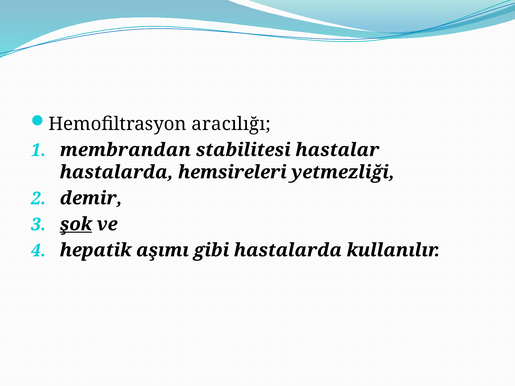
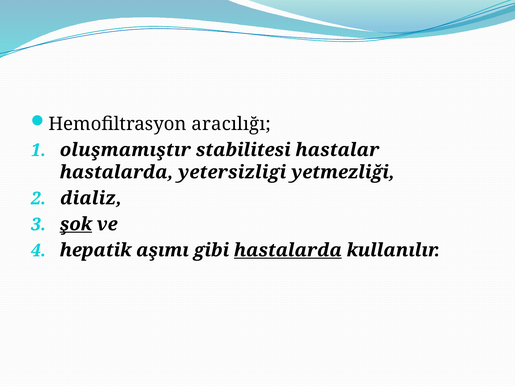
membrandan: membrandan -> oluşmamıştır
hemsireleri: hemsireleri -> yetersizligi
demir: demir -> dializ
hastalarda at (288, 250) underline: none -> present
